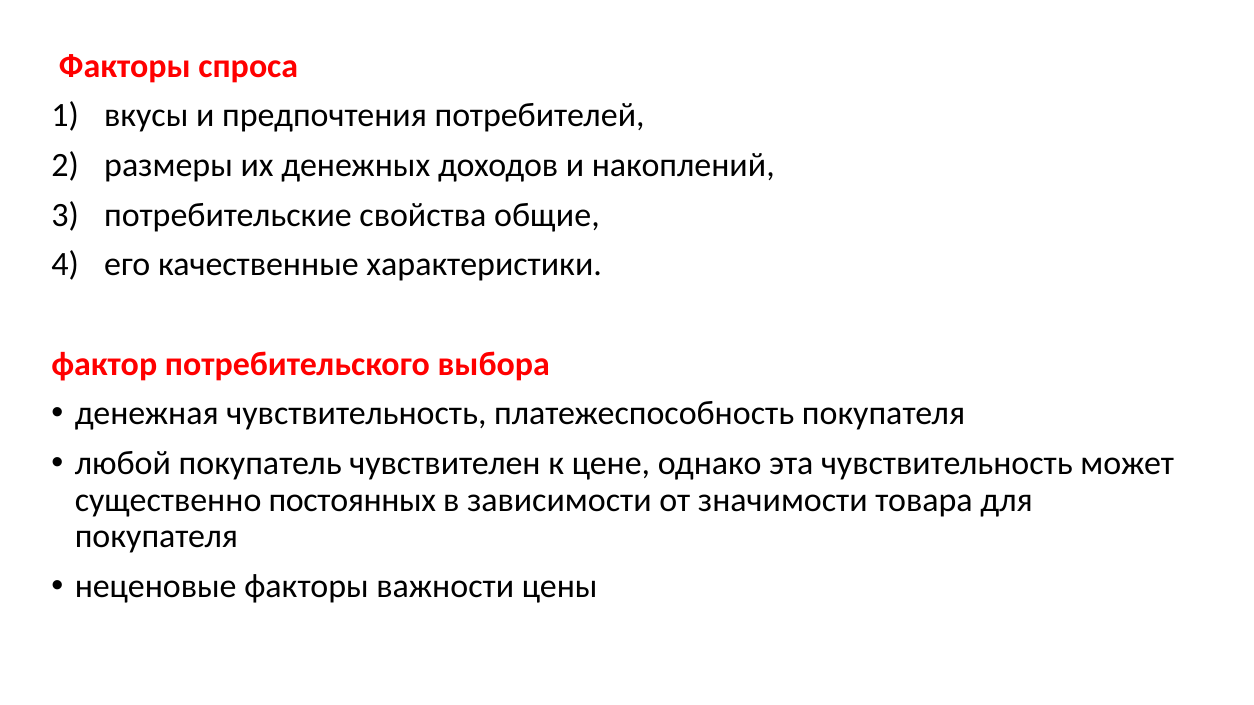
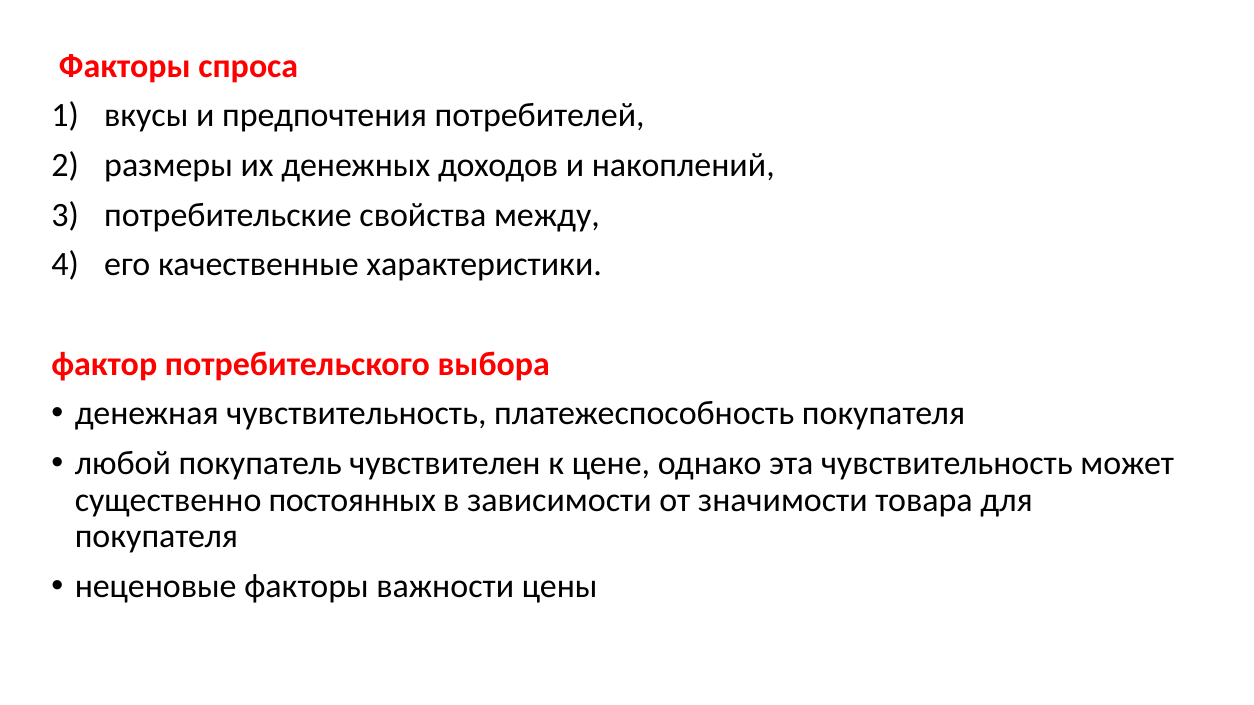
общие: общие -> между
